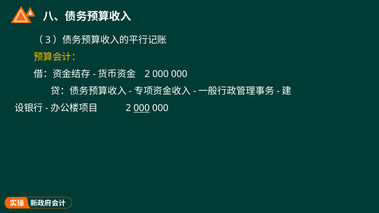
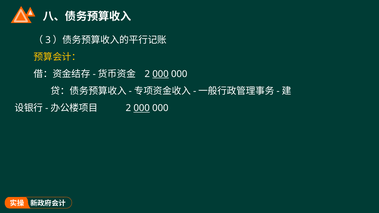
000 at (161, 74) underline: none -> present
